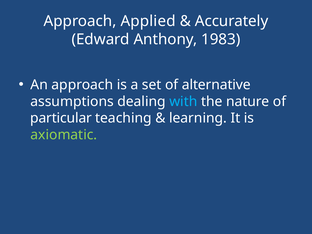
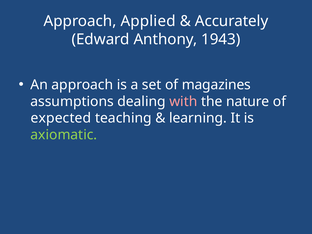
1983: 1983 -> 1943
alternative: alternative -> magazines
with colour: light blue -> pink
particular: particular -> expected
